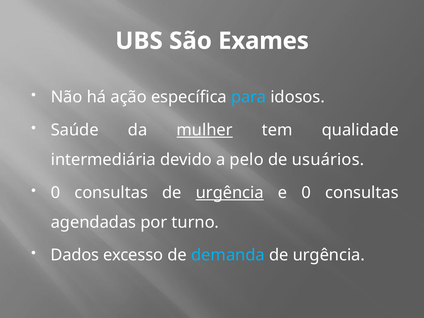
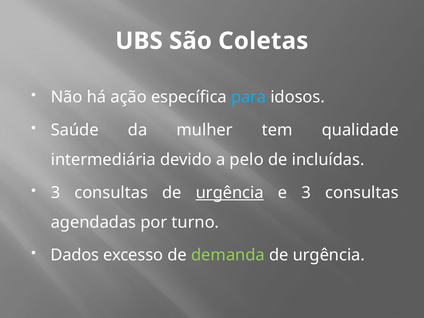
Exames: Exames -> Coletas
mulher underline: present -> none
usuários: usuários -> incluídas
0 at (56, 193): 0 -> 3
e 0: 0 -> 3
demanda colour: light blue -> light green
